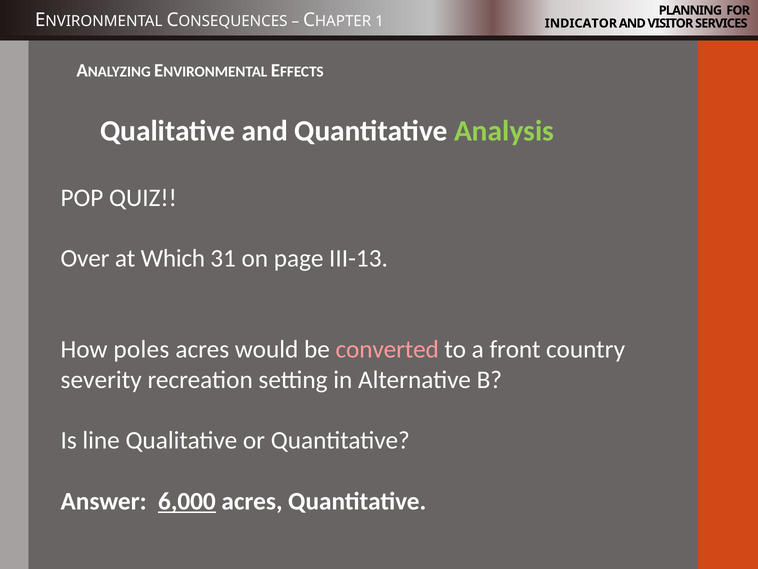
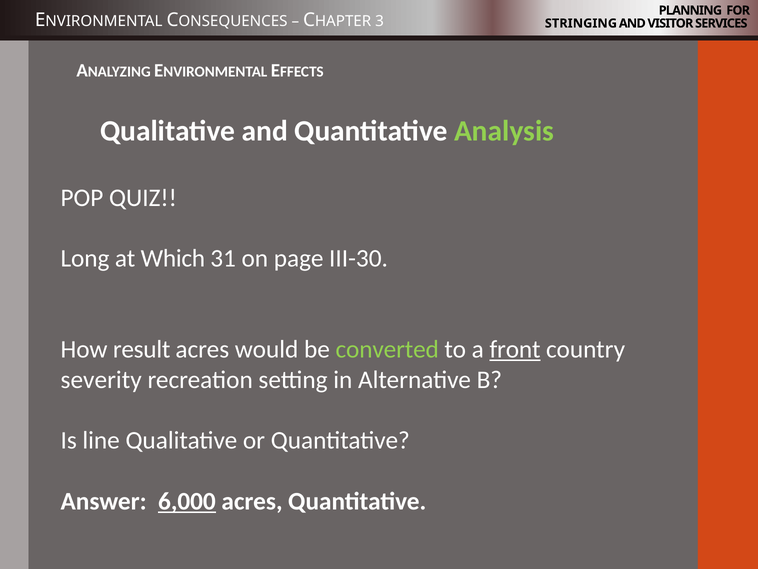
1: 1 -> 3
INDICATOR: INDICATOR -> STRINGING
Over: Over -> Long
III-13: III-13 -> III-30
poles: poles -> result
converted colour: pink -> light green
front underline: none -> present
